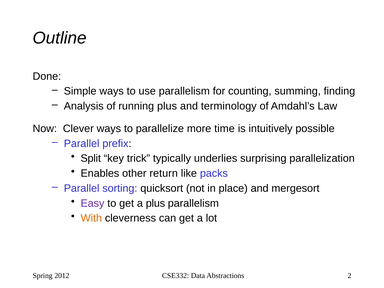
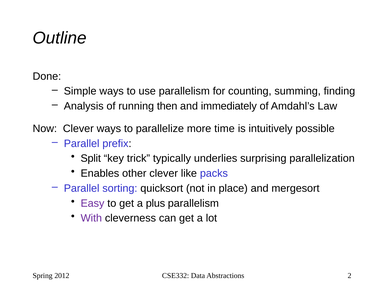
running plus: plus -> then
terminology: terminology -> immediately
other return: return -> clever
With colour: orange -> purple
